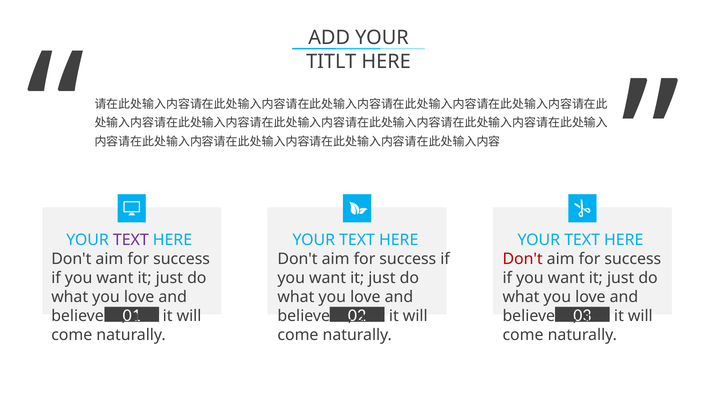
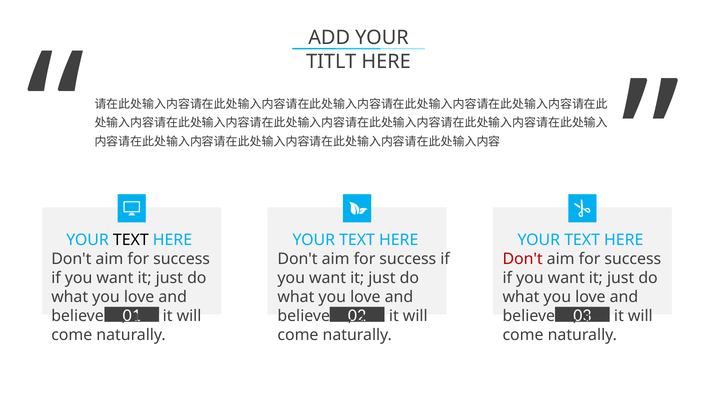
TEXT at (131, 240) colour: purple -> black
